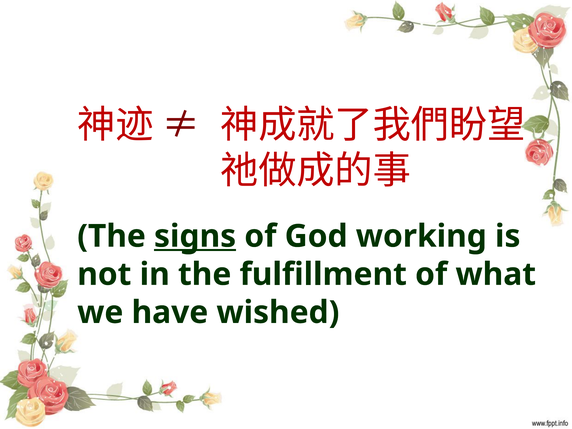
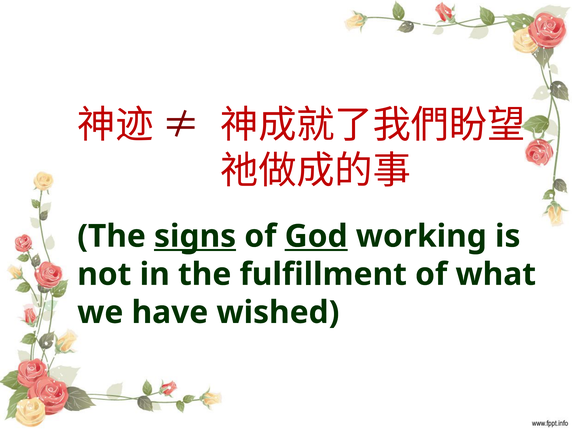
God underline: none -> present
